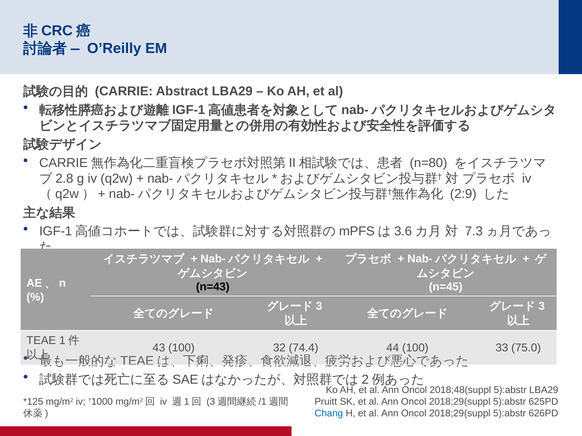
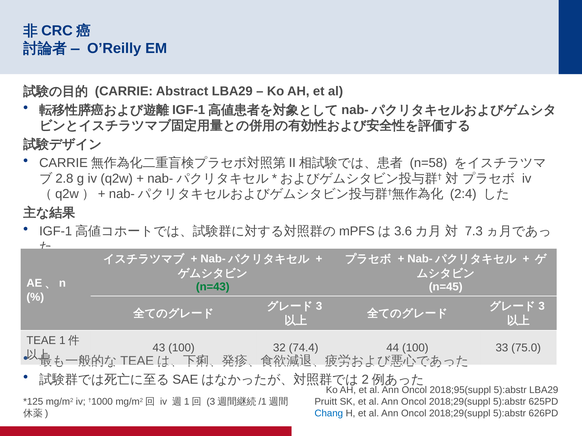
n=80: n=80 -> n=58
2:9: 2:9 -> 2:4
n=43 colour: black -> green
2018;48(suppl: 2018;48(suppl -> 2018;95(suppl
